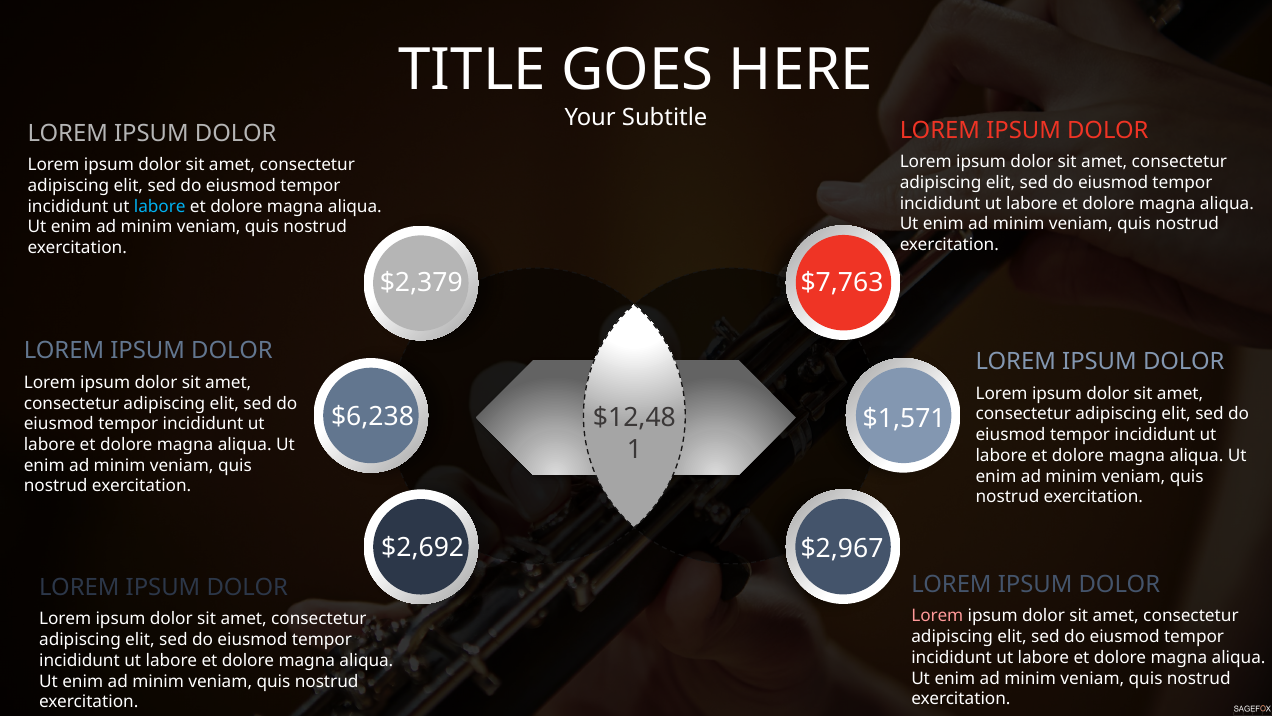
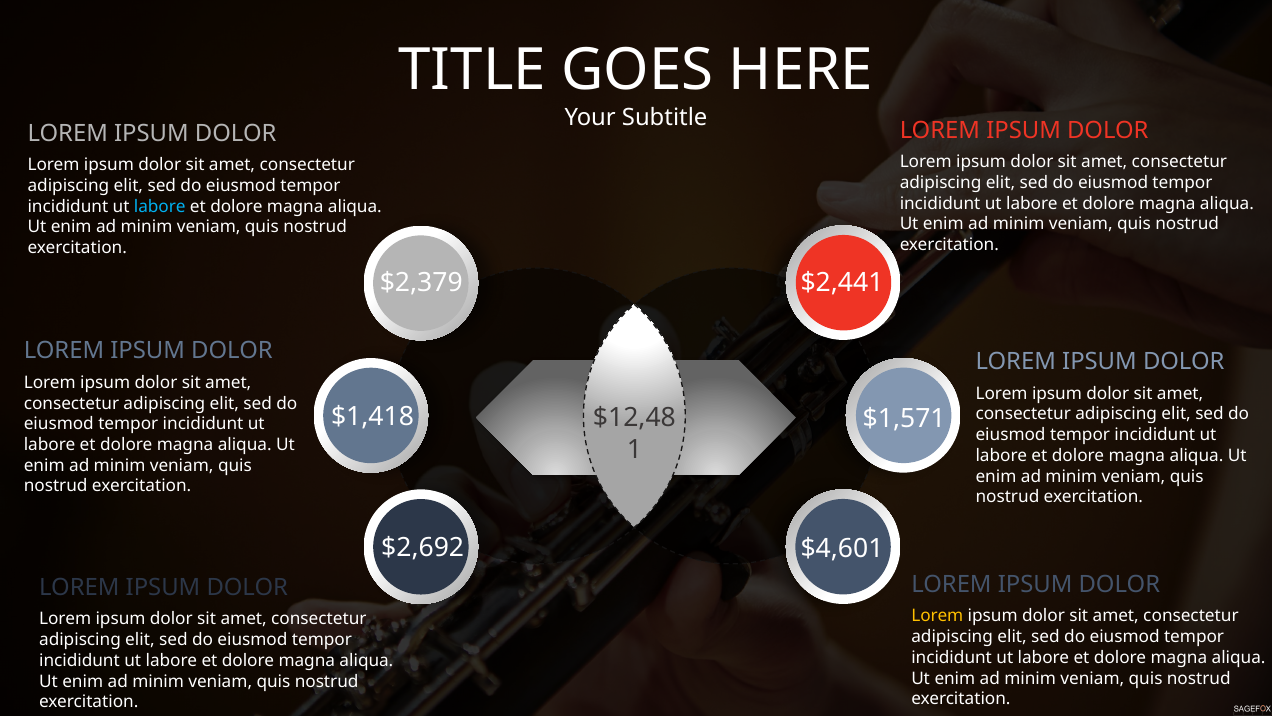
$7,763: $7,763 -> $2,441
$6,238: $6,238 -> $1,418
$2,967: $2,967 -> $4,601
Lorem at (937, 616) colour: pink -> yellow
